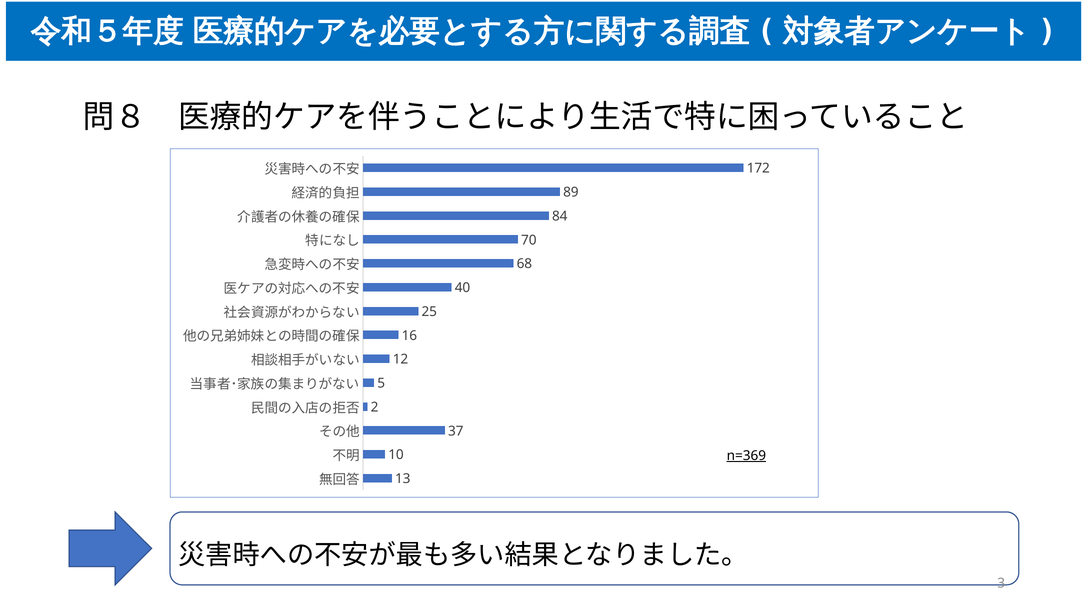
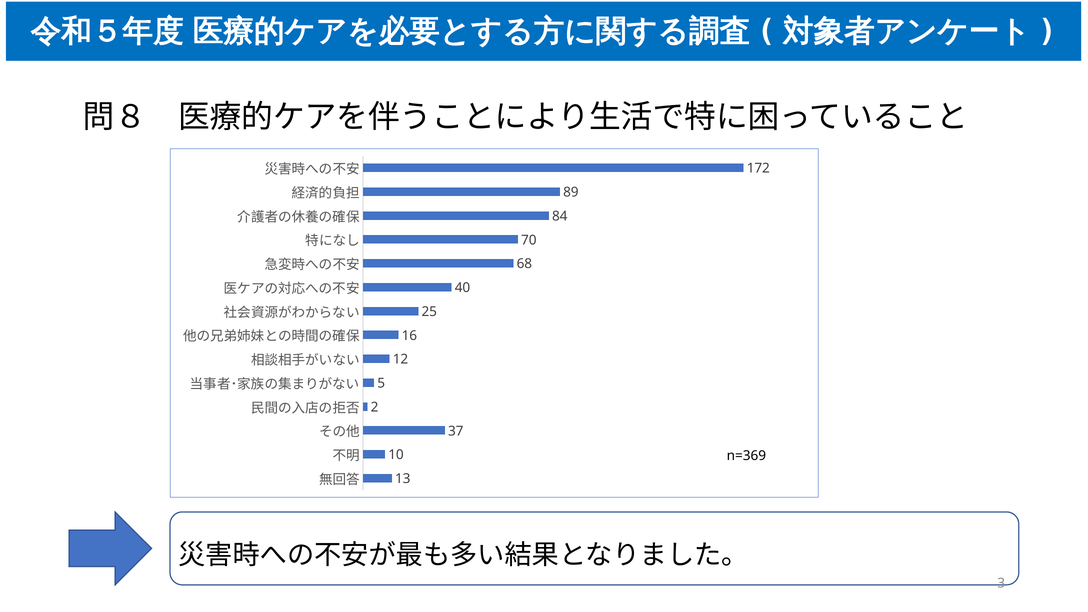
n=369 underline: present -> none
